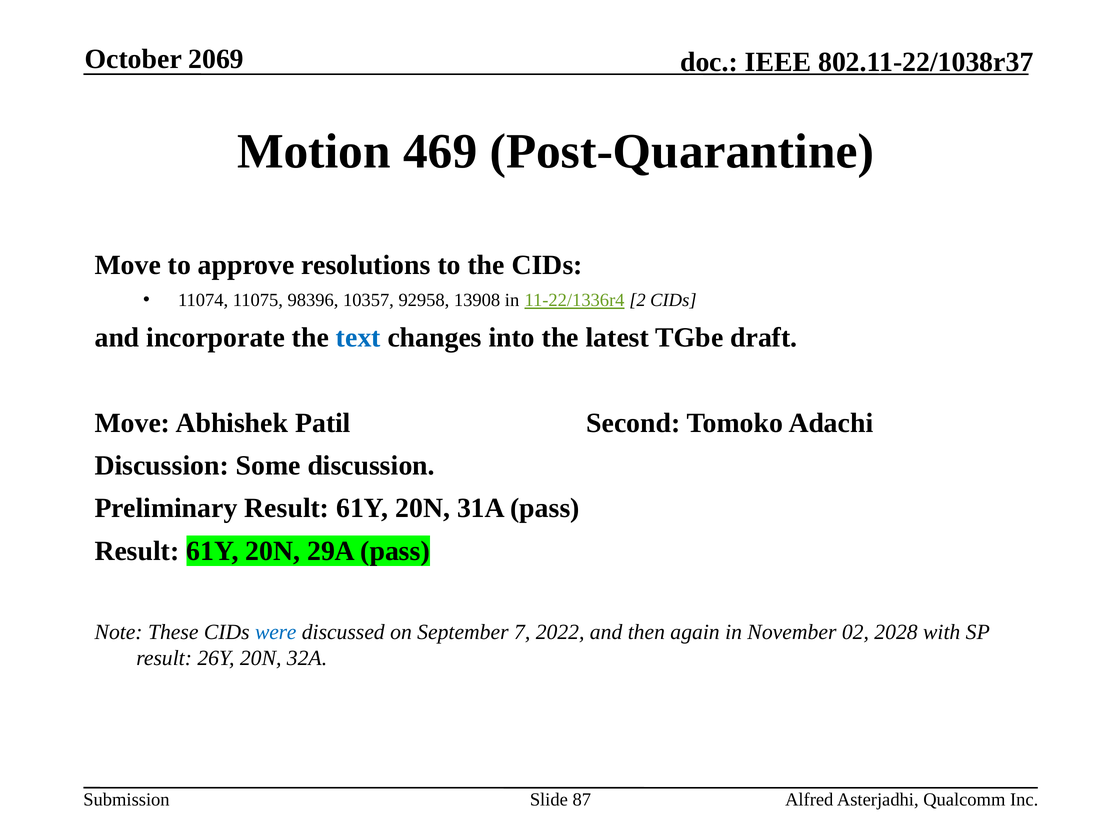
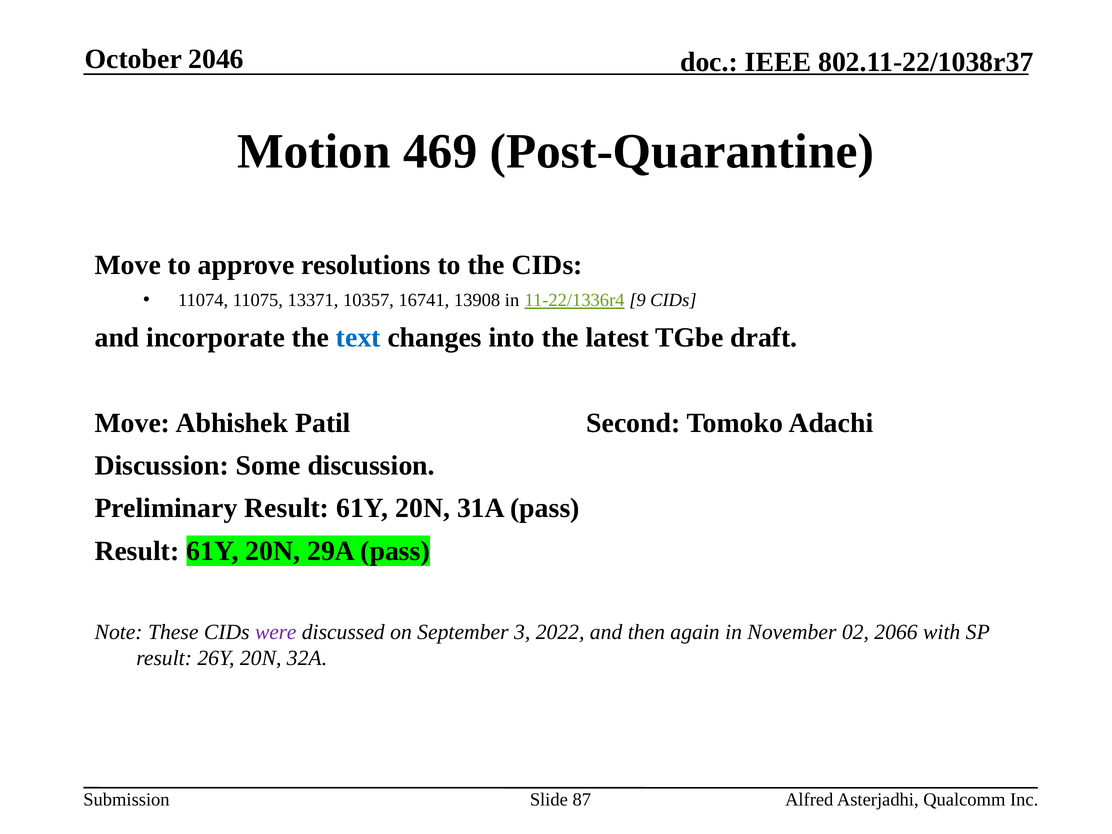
2069: 2069 -> 2046
98396: 98396 -> 13371
92958: 92958 -> 16741
2: 2 -> 9
were colour: blue -> purple
7: 7 -> 3
2028: 2028 -> 2066
